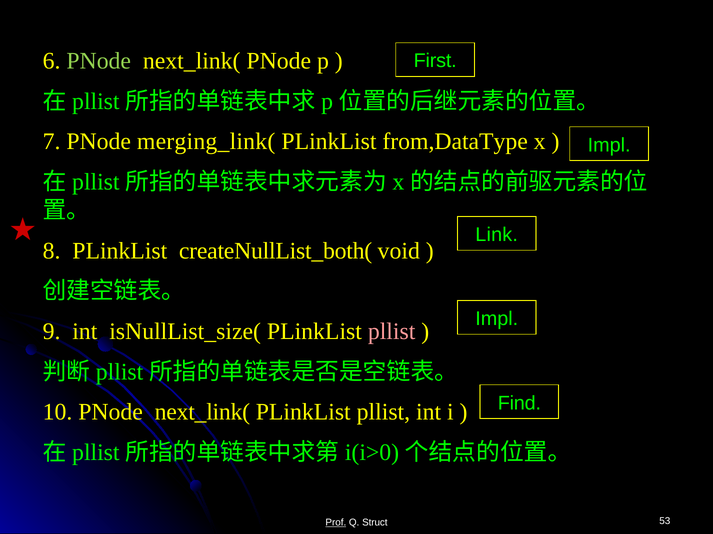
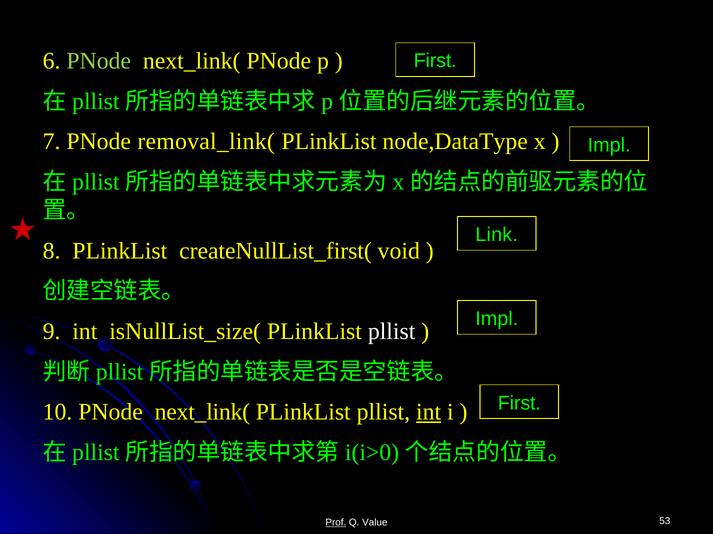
merging_link(: merging_link( -> removal_link(
from,DataType: from,DataType -> node,DataType
createNullList_both(: createNullList_both( -> createNullList_first(
pllist at (392, 332) colour: pink -> white
Find at (519, 404): Find -> First
int at (429, 413) underline: none -> present
Struct: Struct -> Value
